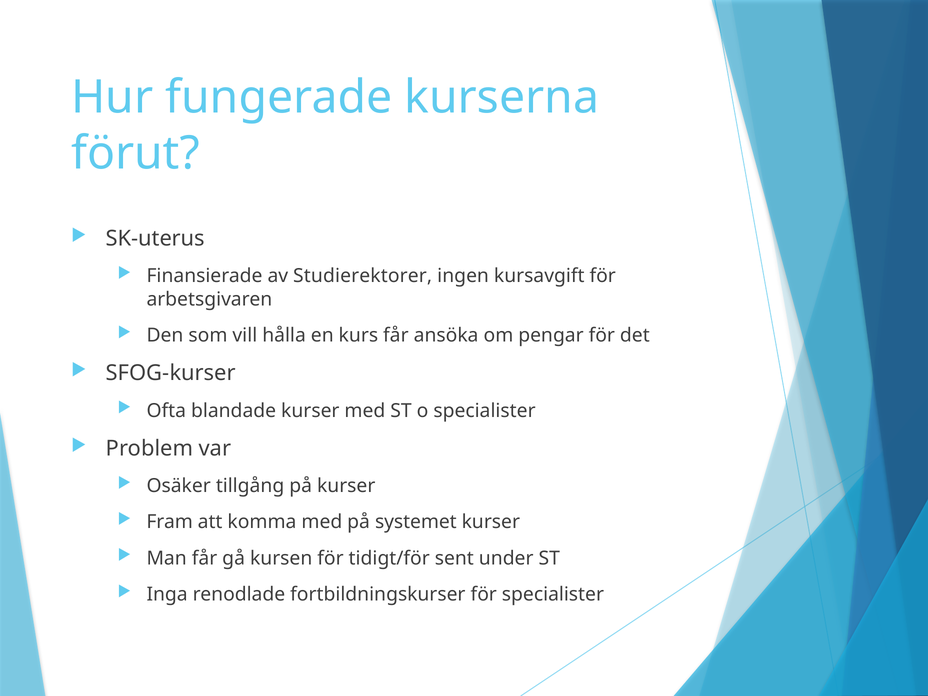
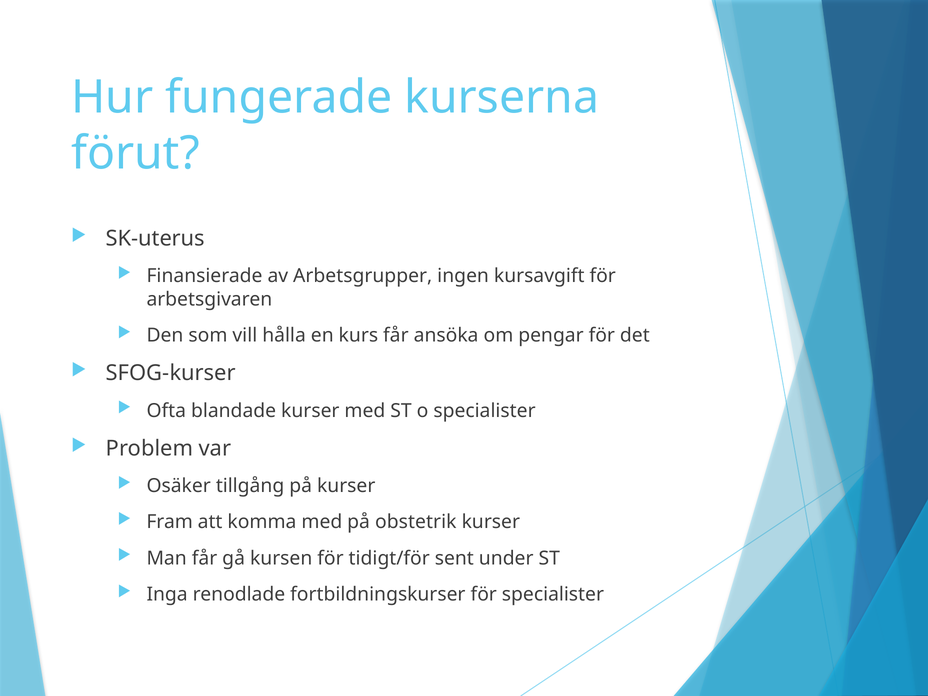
Studierektorer: Studierektorer -> Arbetsgrupper
systemet: systemet -> obstetrik
